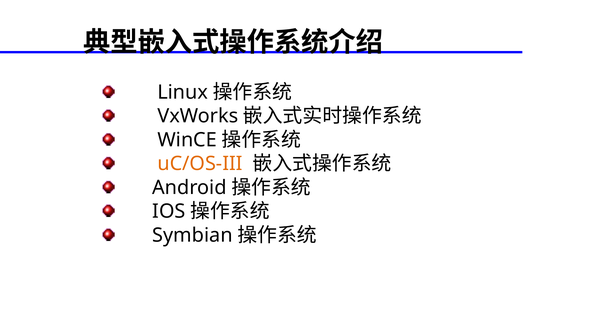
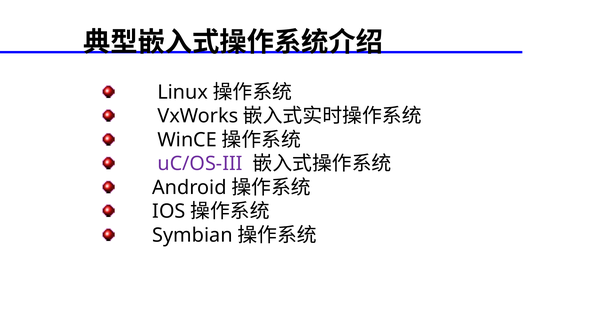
uC/OS-III colour: orange -> purple
